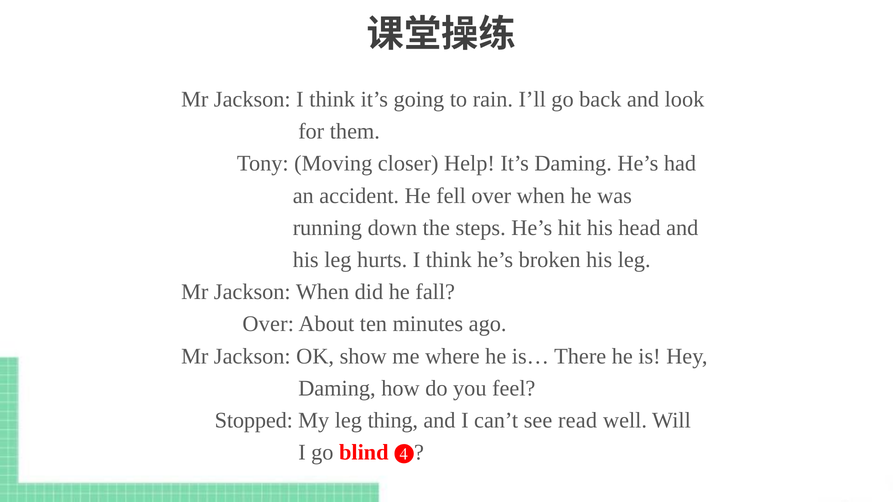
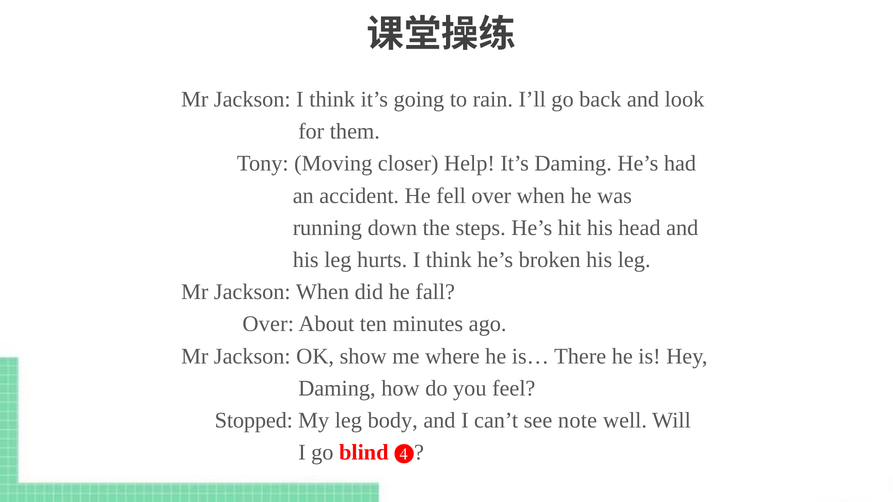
thing: thing -> body
read: read -> note
